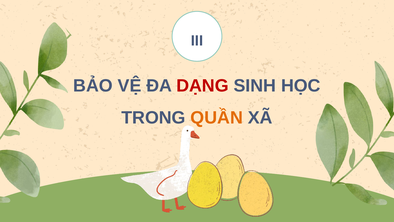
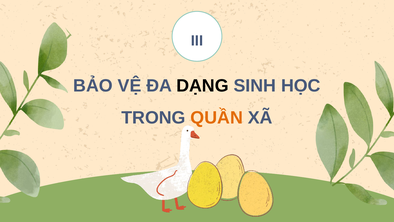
DẠNG colour: red -> black
